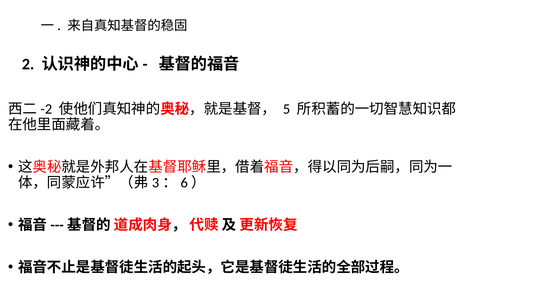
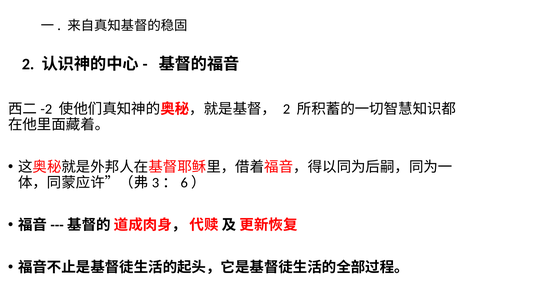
5 at (287, 109): 5 -> 2
